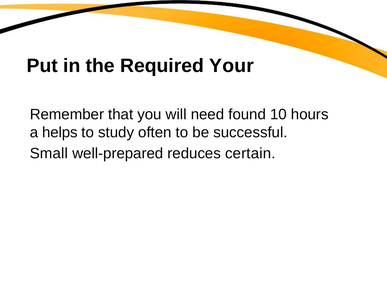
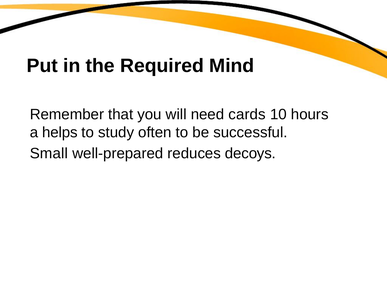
Your: Your -> Mind
found: found -> cards
certain: certain -> decoys
